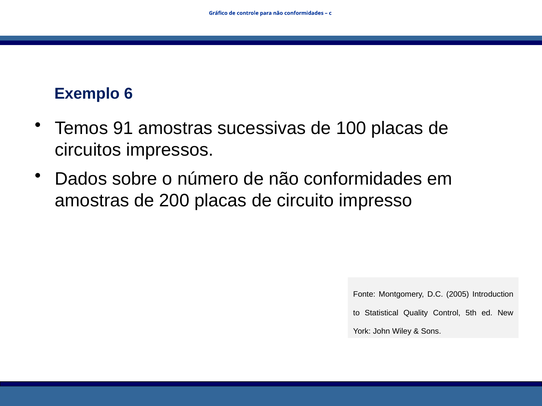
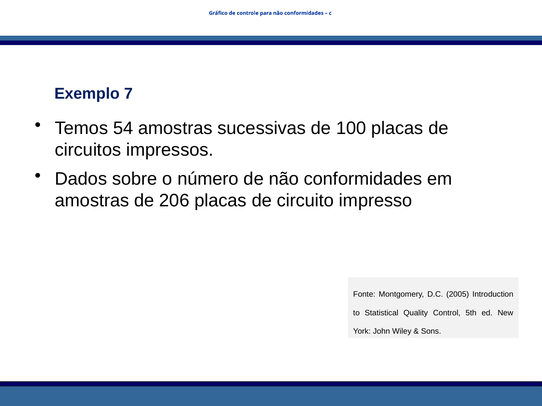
6: 6 -> 7
91: 91 -> 54
200: 200 -> 206
